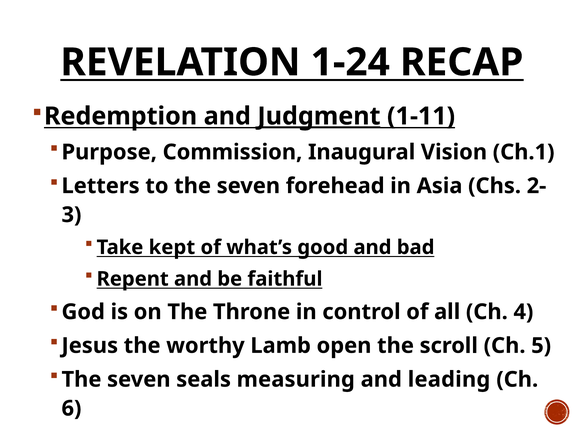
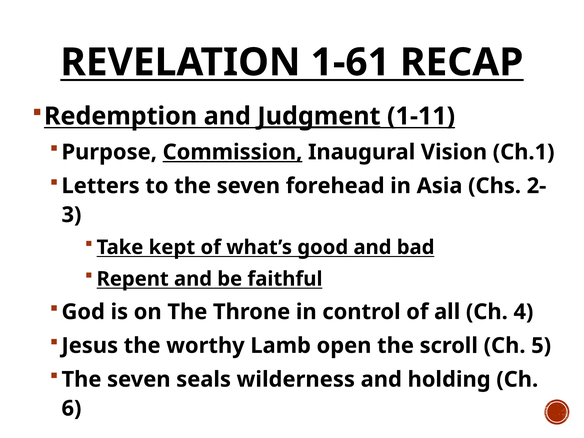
1-24: 1-24 -> 1-61
Commission underline: none -> present
measuring: measuring -> wilderness
leading: leading -> holding
